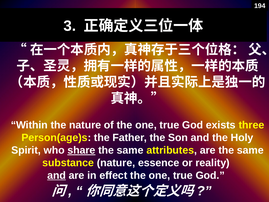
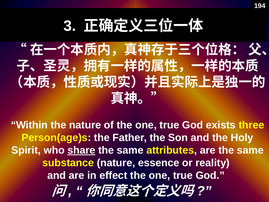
and at (57, 175) underline: present -> none
